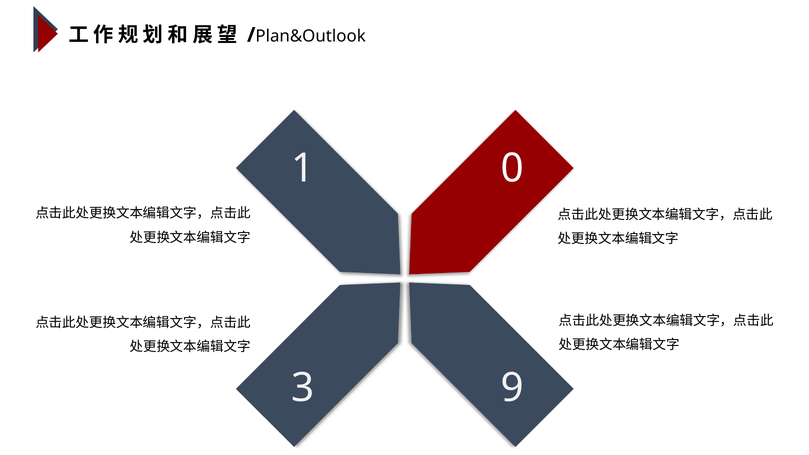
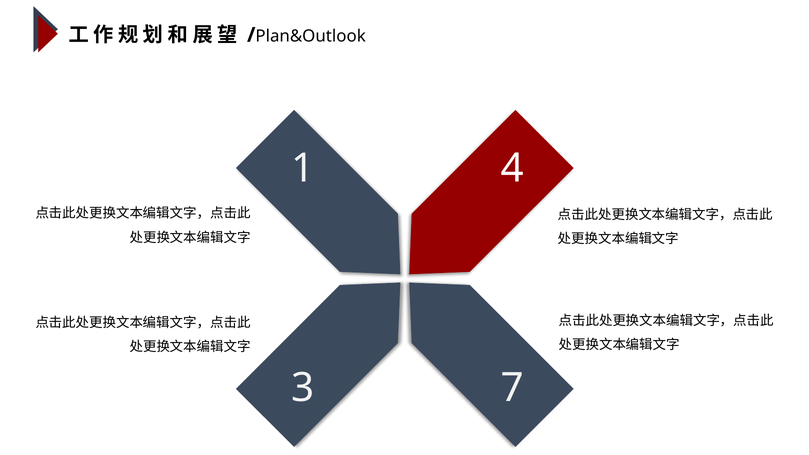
0: 0 -> 4
9: 9 -> 7
